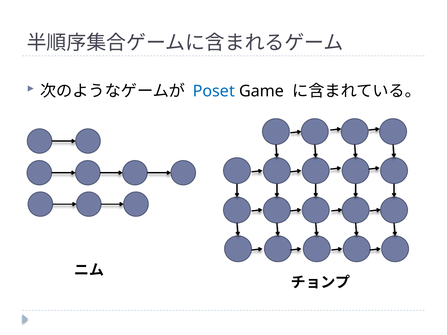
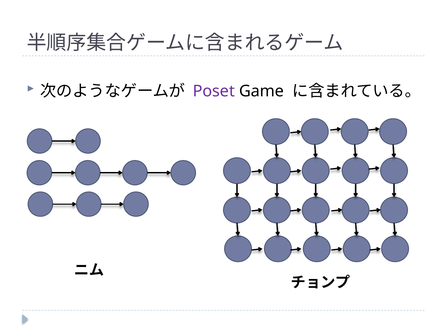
Poset colour: blue -> purple
